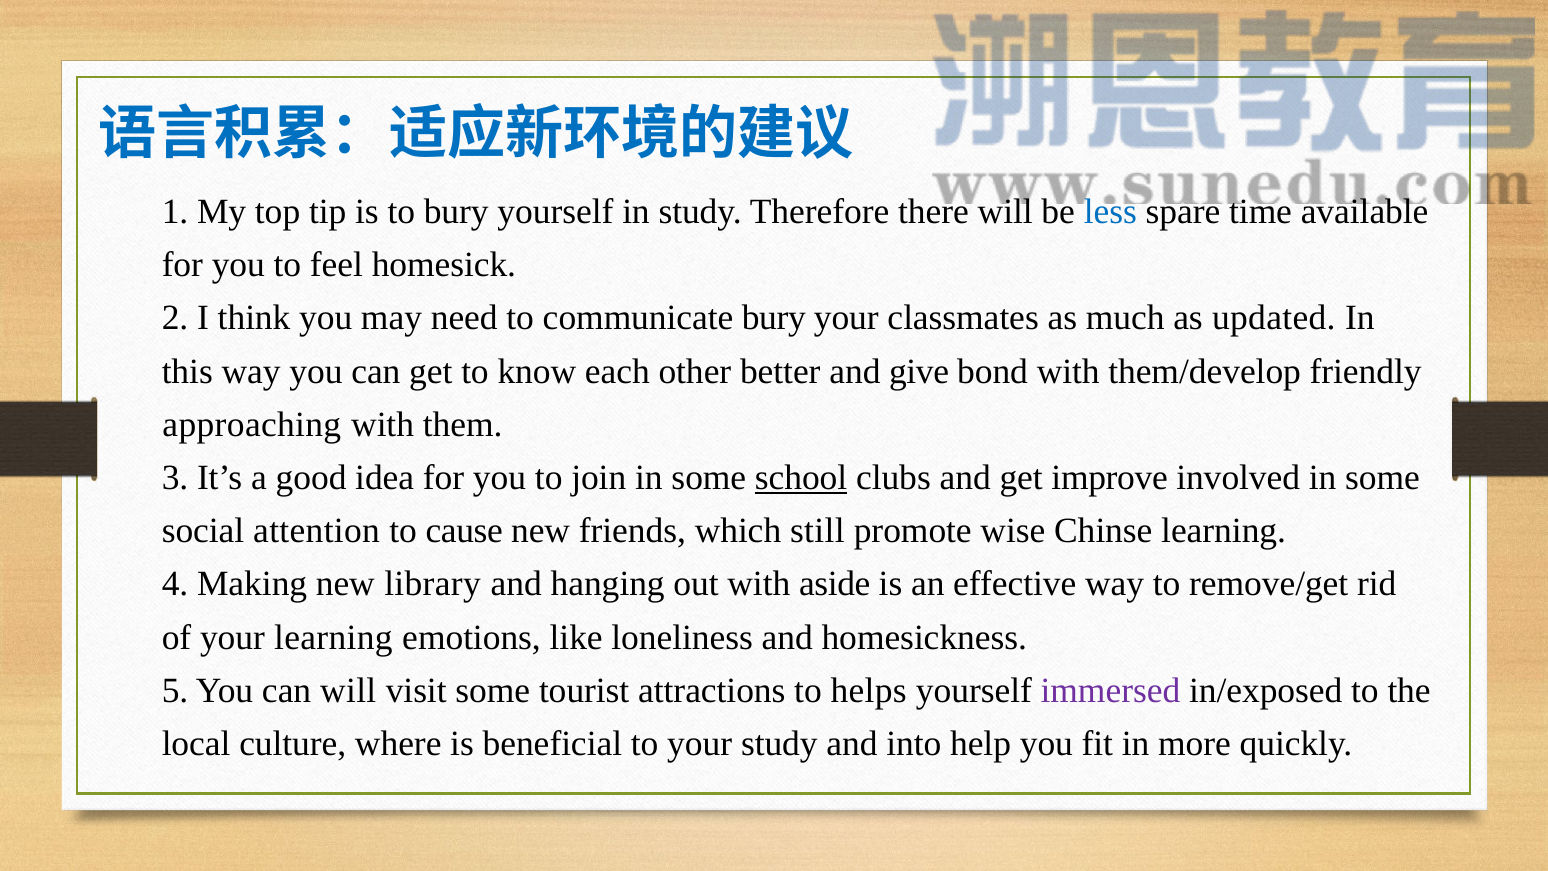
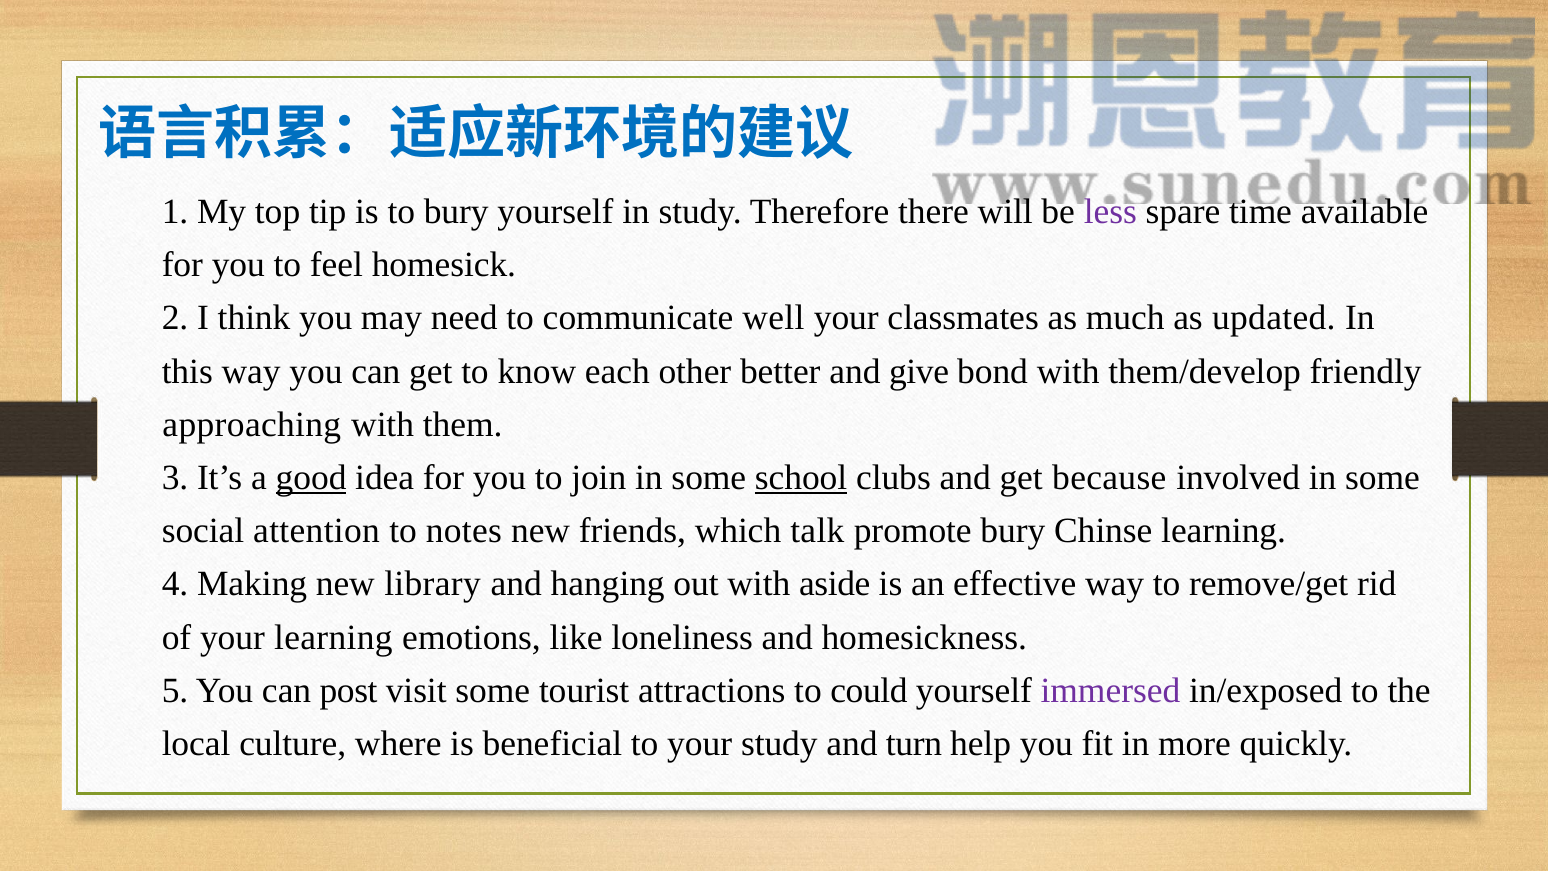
less colour: blue -> purple
communicate bury: bury -> well
good underline: none -> present
improve: improve -> because
cause: cause -> notes
still: still -> talk
promote wise: wise -> bury
can will: will -> post
helps: helps -> could
into: into -> turn
